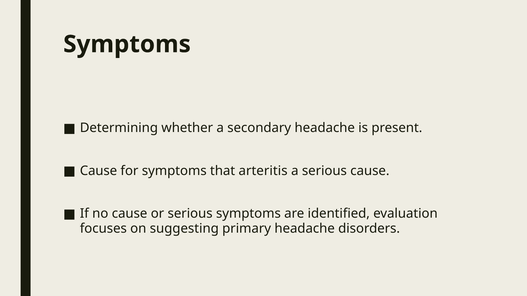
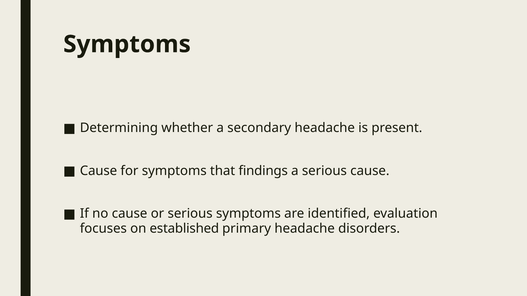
arteritis: arteritis -> findings
suggesting: suggesting -> established
